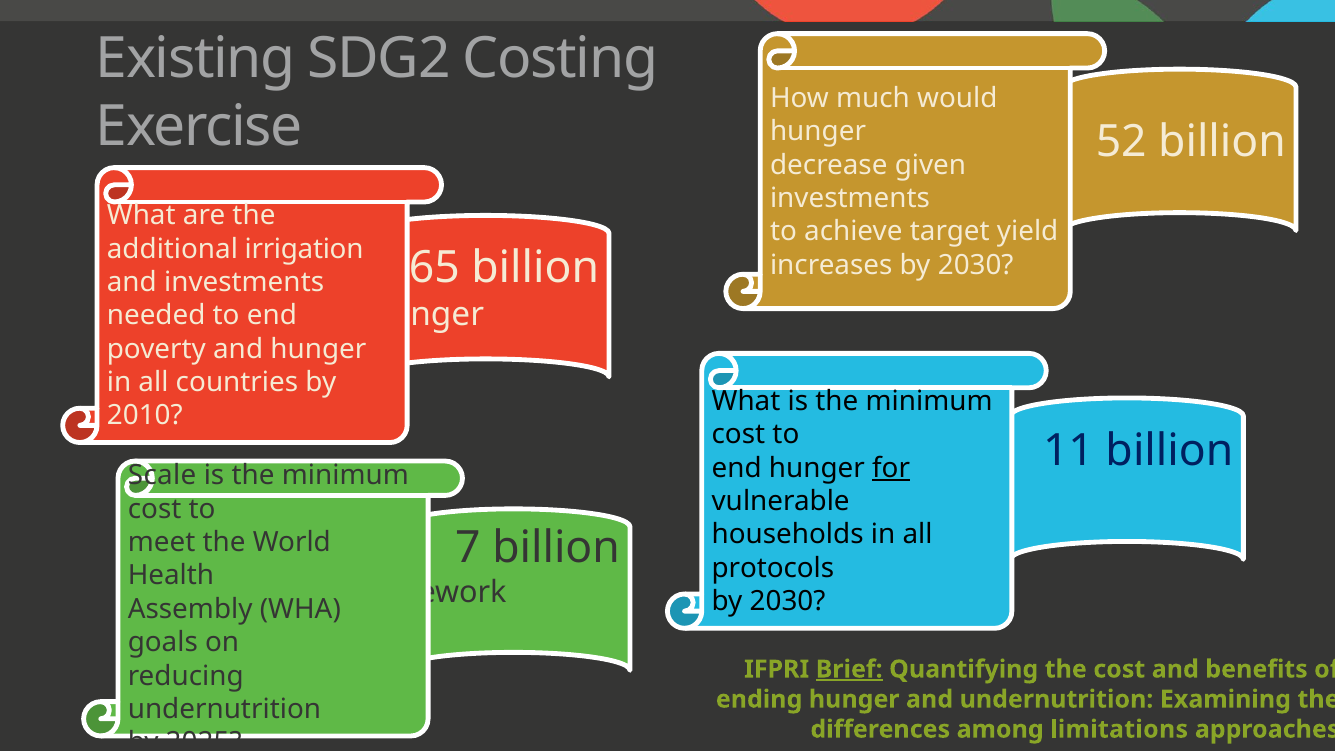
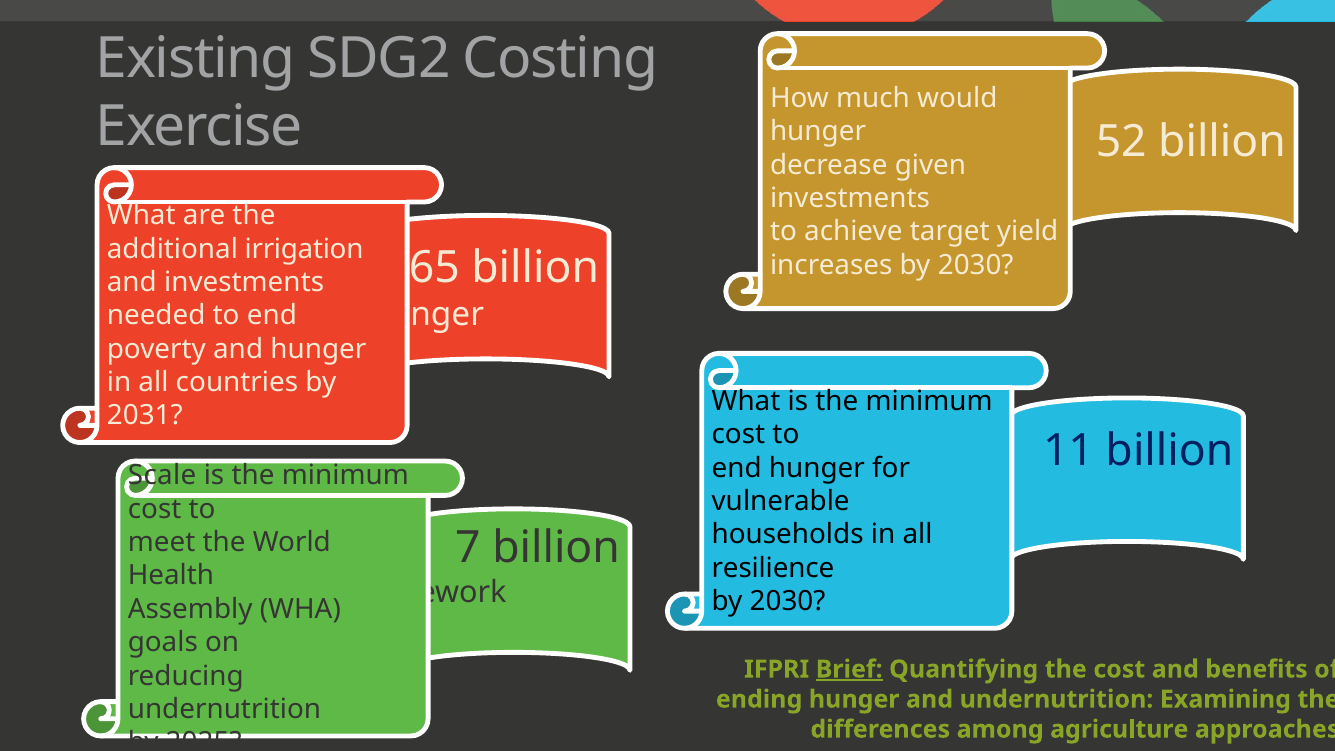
2010: 2010 -> 2031
for at (891, 468) underline: present -> none
protocols: protocols -> resilience
limitations: limitations -> agriculture
